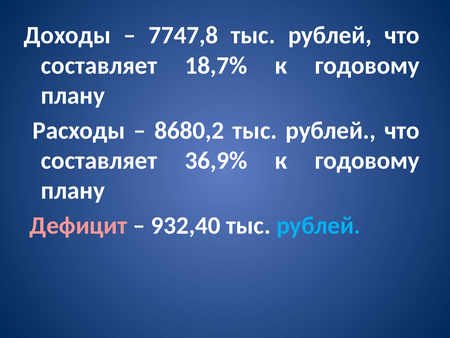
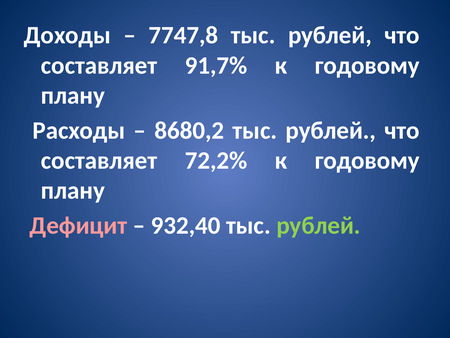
18,7%: 18,7% -> 91,7%
36,9%: 36,9% -> 72,2%
рублей at (318, 225) colour: light blue -> light green
